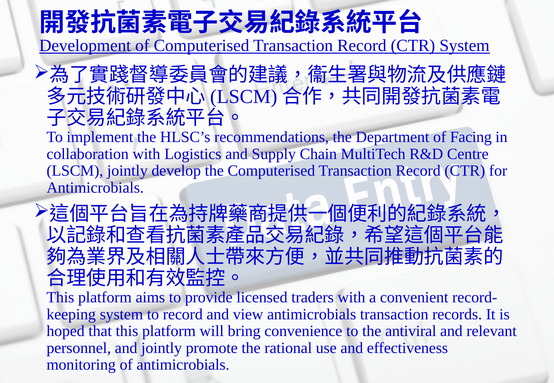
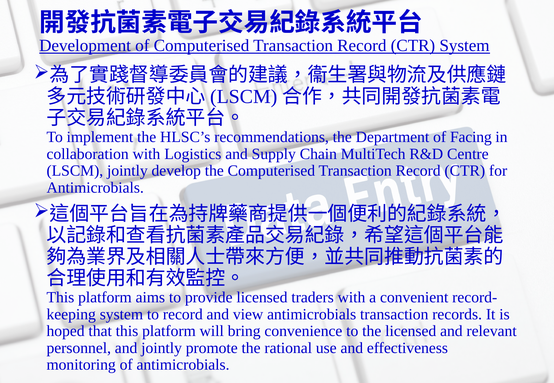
the antiviral: antiviral -> licensed
